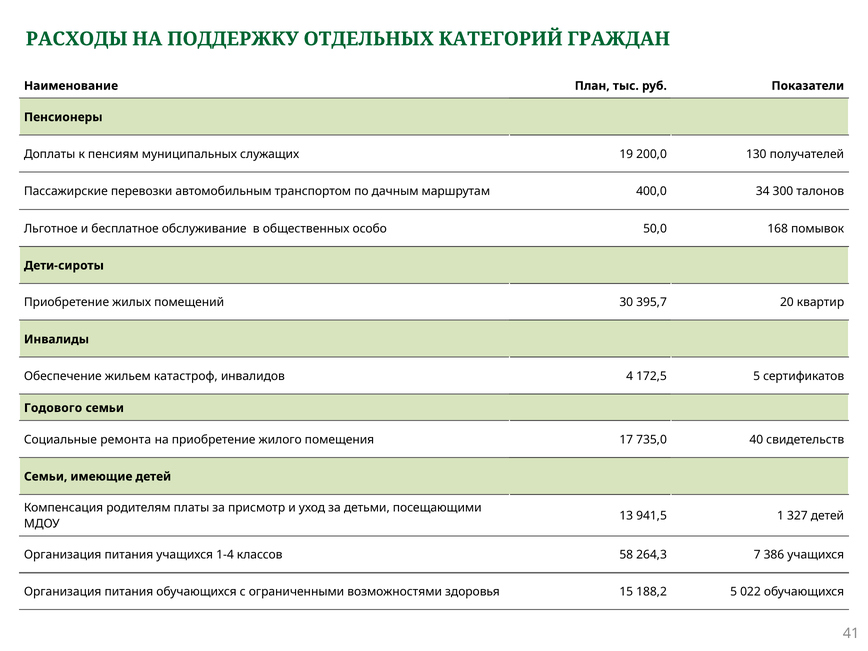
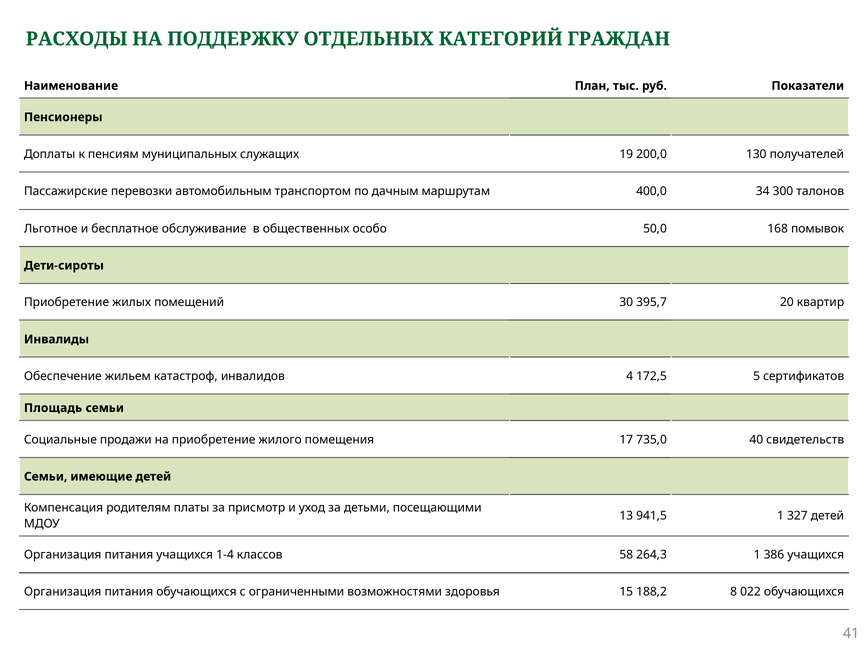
Годового: Годового -> Площадь
ремонта: ремонта -> продажи
264,3 7: 7 -> 1
188,2 5: 5 -> 8
